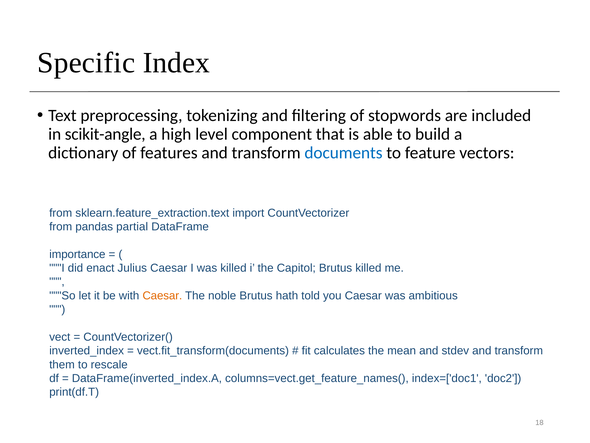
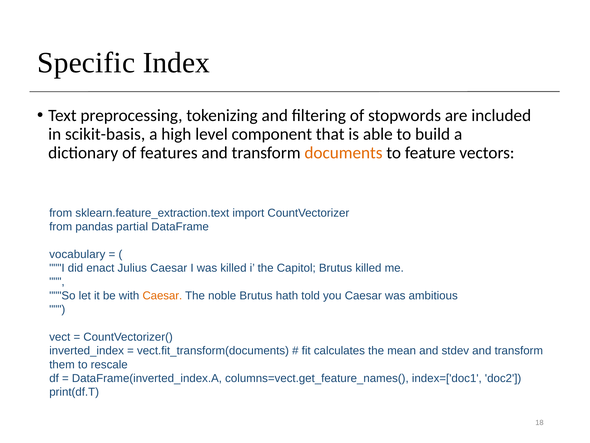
scikit-angle: scikit-angle -> scikit-basis
documents colour: blue -> orange
importance: importance -> vocabulary
